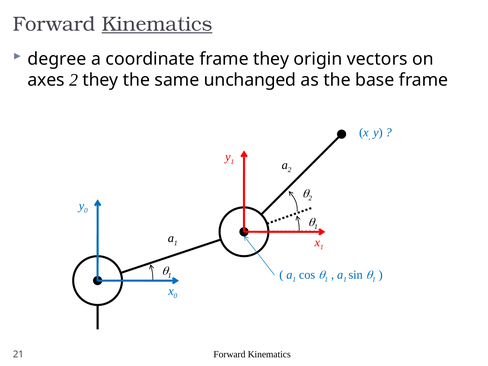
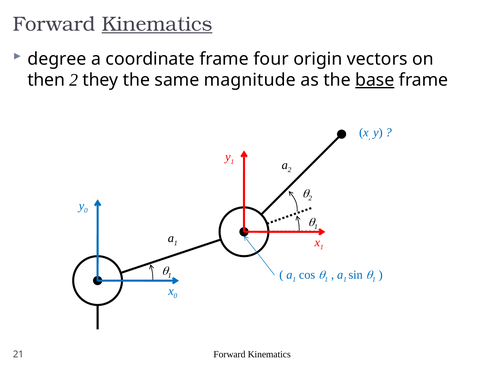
frame they: they -> four
axes: axes -> then
unchanged: unchanged -> magnitude
base underline: none -> present
